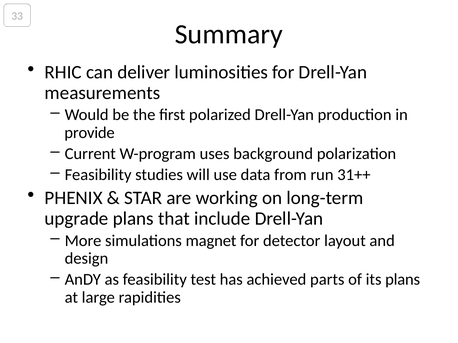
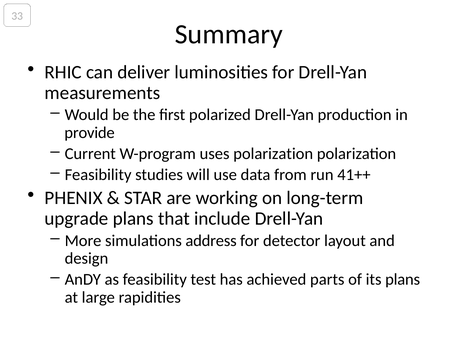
uses background: background -> polarization
31++: 31++ -> 41++
magnet: magnet -> address
